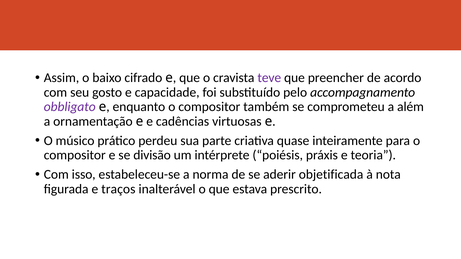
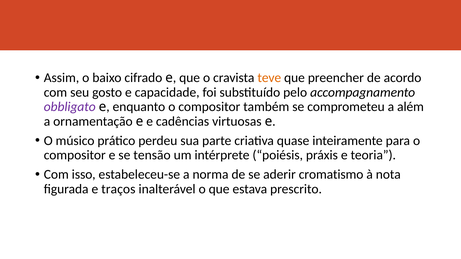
teve colour: purple -> orange
divisão: divisão -> tensão
objetificada: objetificada -> cromatismo
